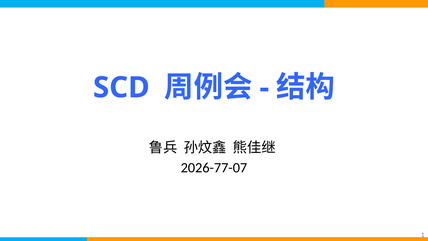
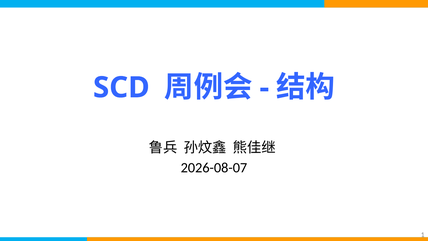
2026-77-07: 2026-77-07 -> 2026-08-07
